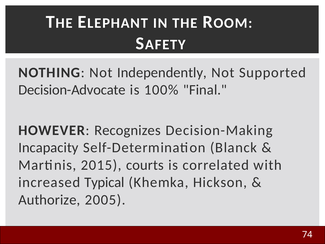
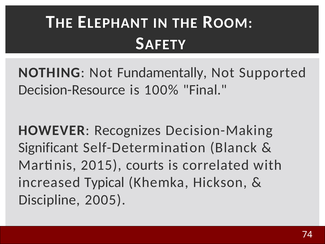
Independently: Independently -> Fundamentally
Decision-Advocate: Decision-Advocate -> Decision-Resource
Incapacity: Incapacity -> Significant
Authorize: Authorize -> Discipline
